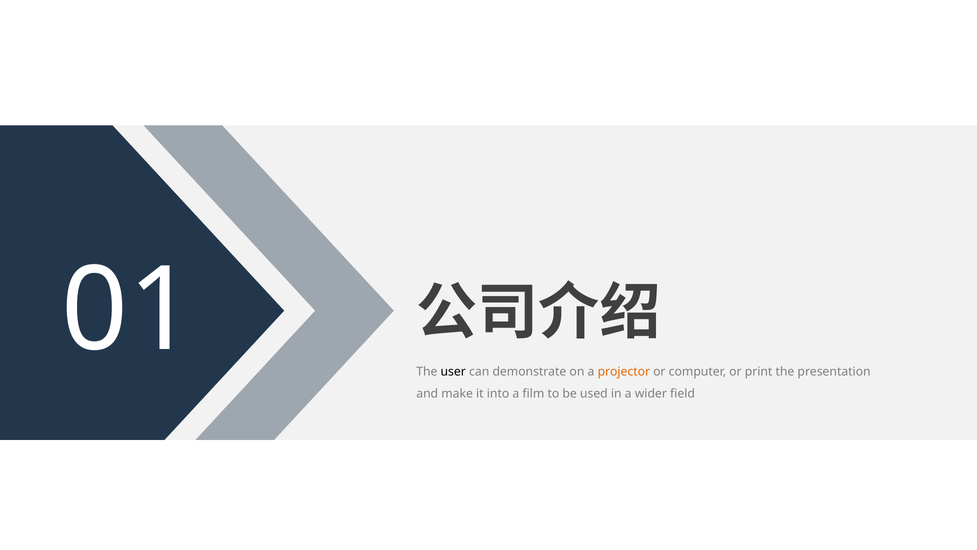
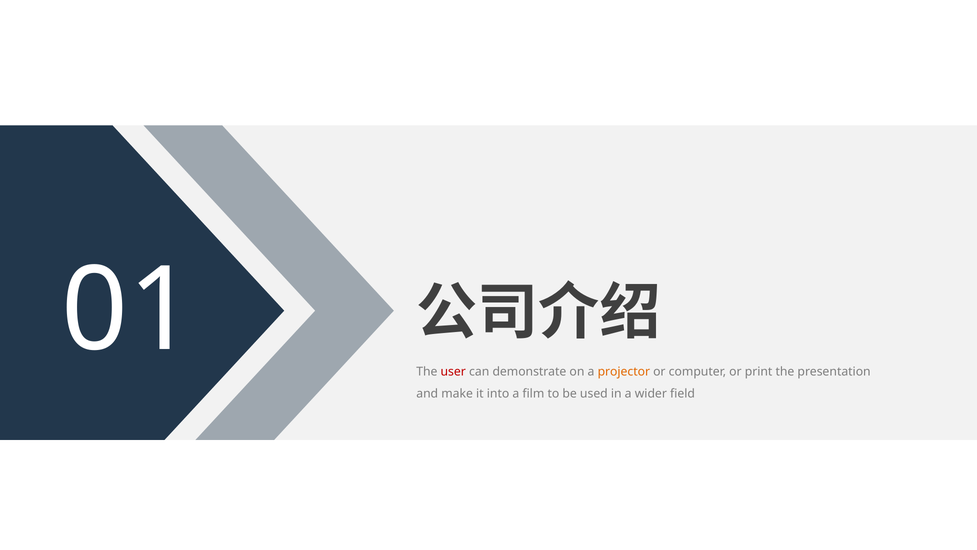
user colour: black -> red
